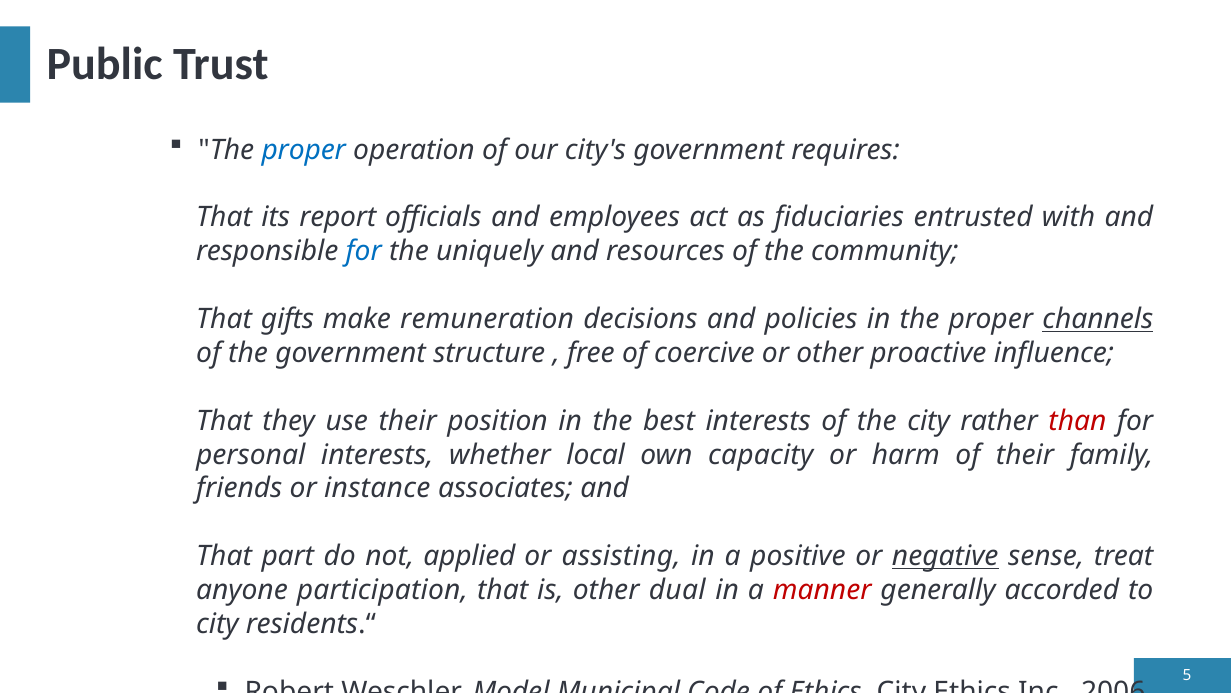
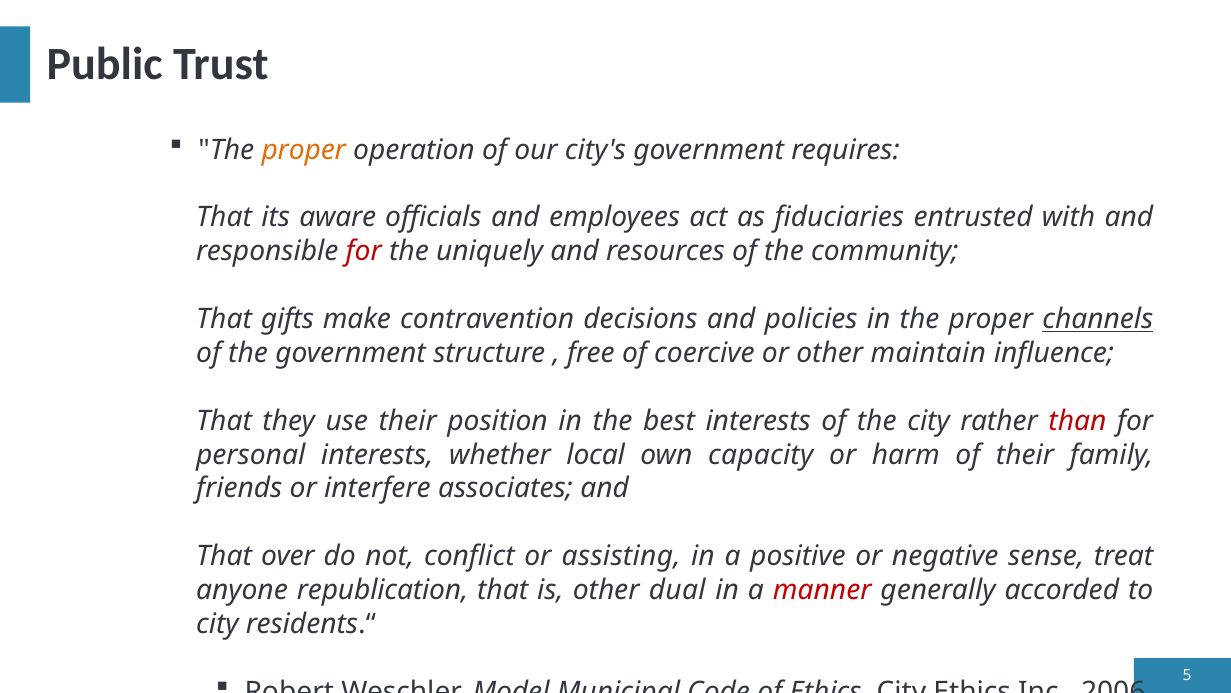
proper at (304, 150) colour: blue -> orange
report: report -> aware
for at (364, 251) colour: blue -> red
remuneration: remuneration -> contravention
proactive: proactive -> maintain
instance: instance -> interfere
part: part -> over
applied: applied -> conflict
negative underline: present -> none
participation: participation -> republication
